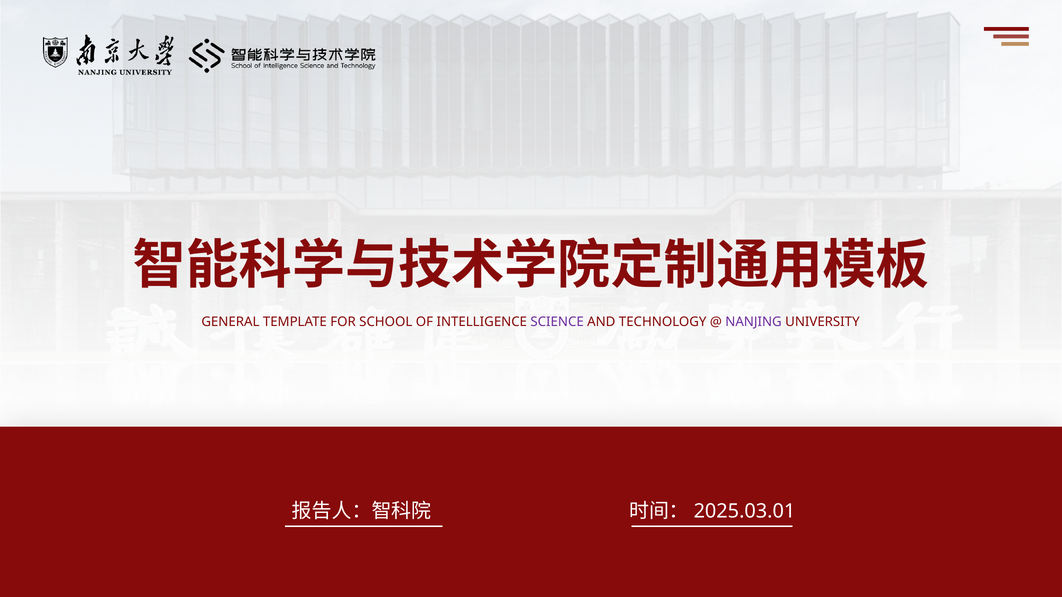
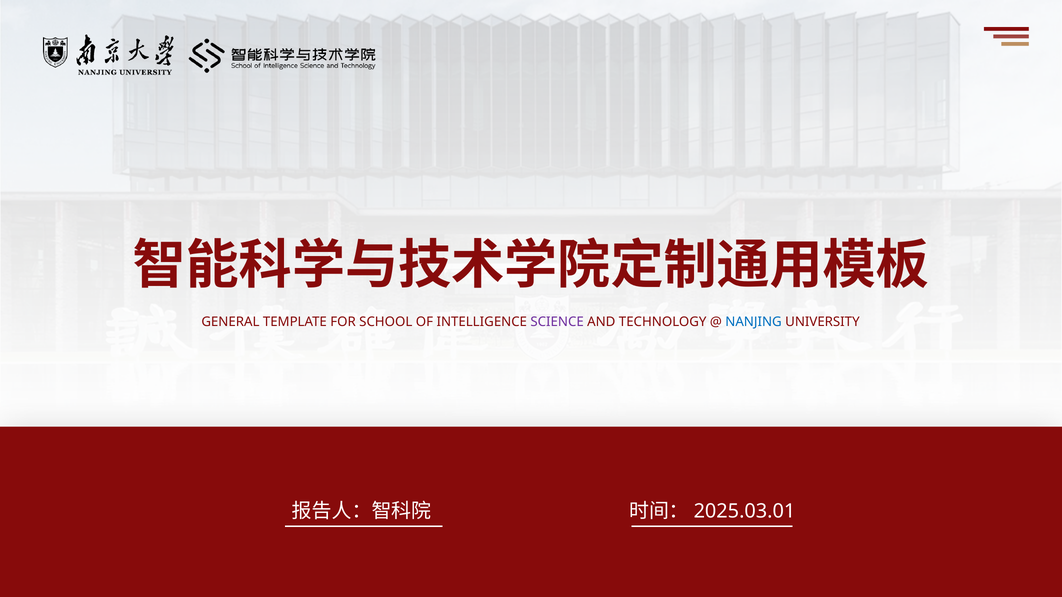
NANJING colour: purple -> blue
